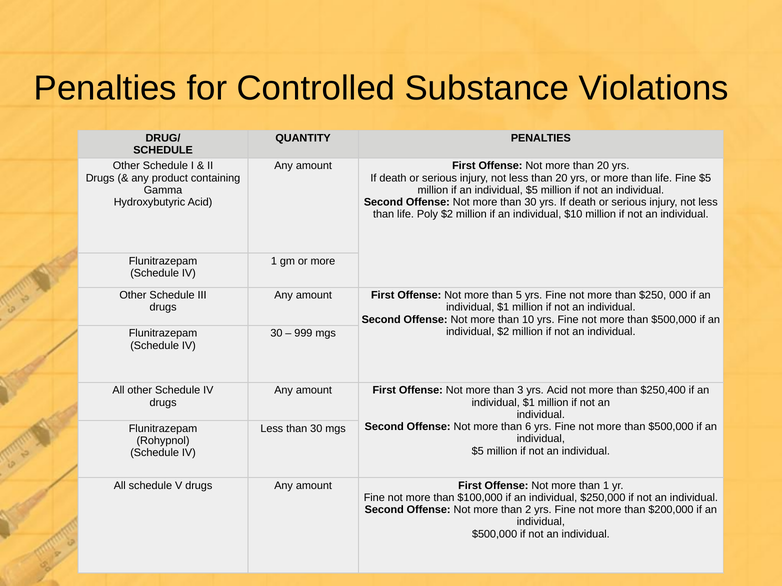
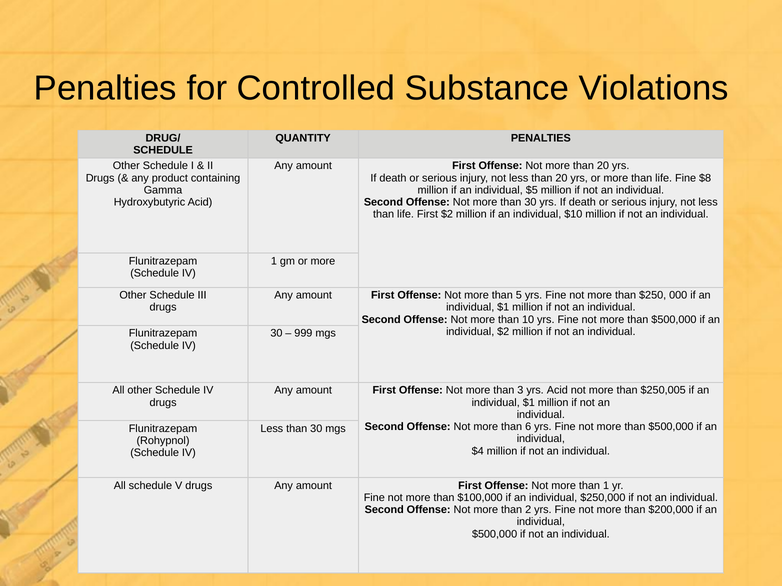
Fine $5: $5 -> $8
life Poly: Poly -> First
$250,400: $250,400 -> $250,005
$5 at (478, 451): $5 -> $4
